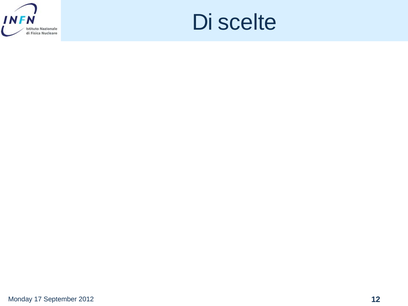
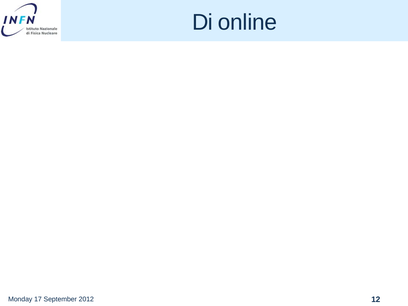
scelte: scelte -> online
